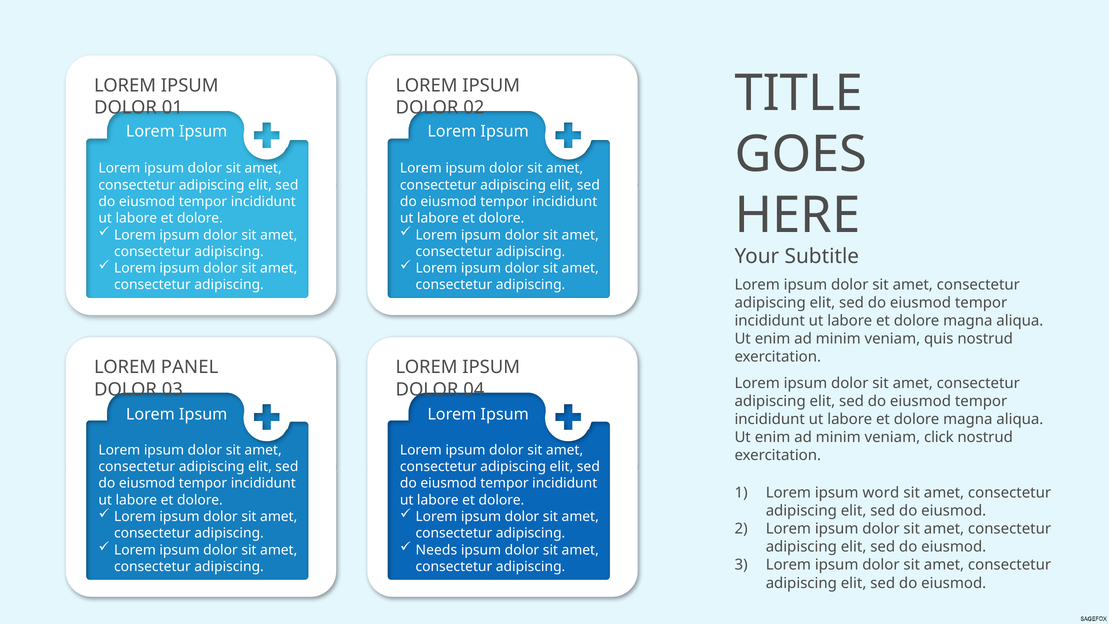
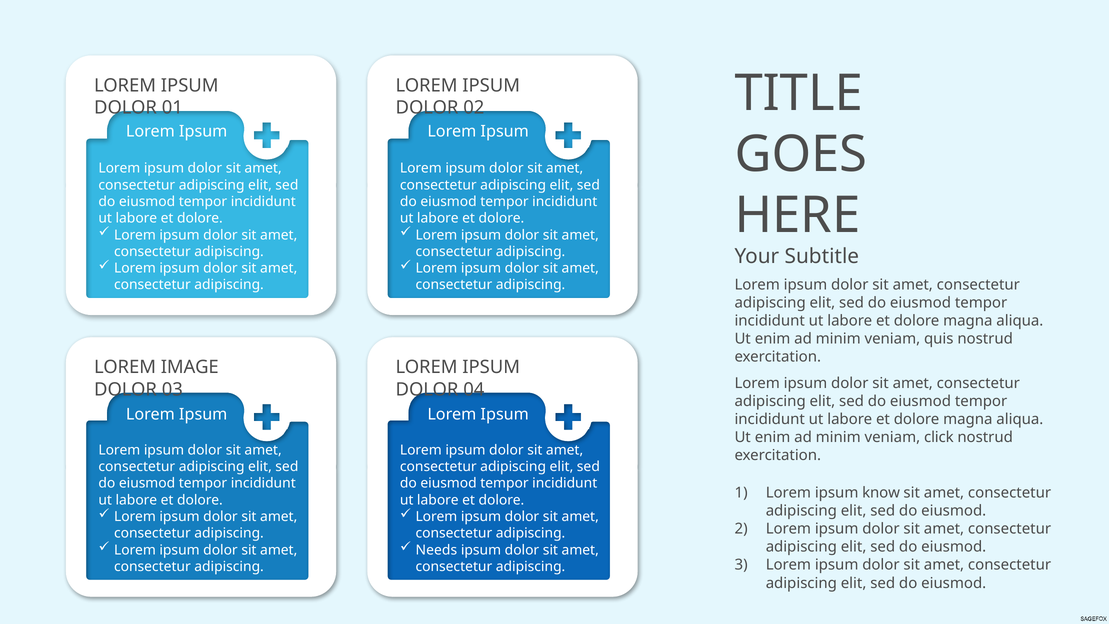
PANEL: PANEL -> IMAGE
word: word -> know
